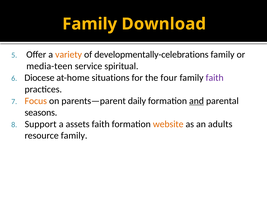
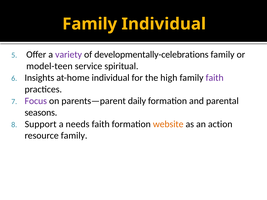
Family Download: Download -> Individual
variety colour: orange -> purple
media-teen: media-teen -> model-teen
Diocese: Diocese -> Insights
at-home situations: situations -> individual
four: four -> high
Focus colour: orange -> purple
and underline: present -> none
assets: assets -> needs
adults: adults -> action
